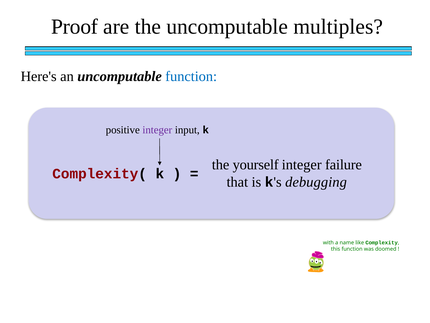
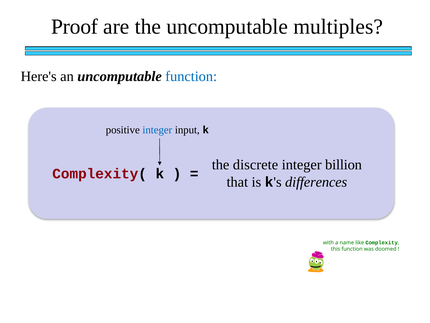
integer at (157, 130) colour: purple -> blue
yourself: yourself -> discrete
failure: failure -> billion
debugging: debugging -> differences
